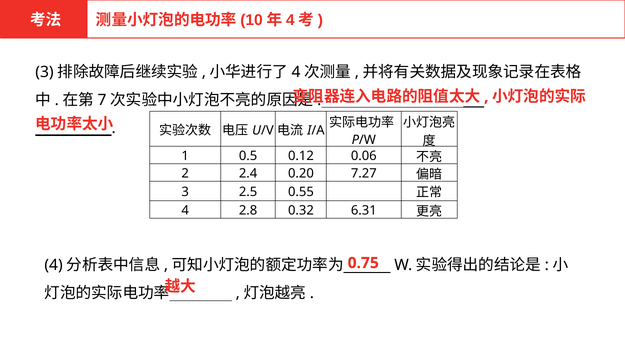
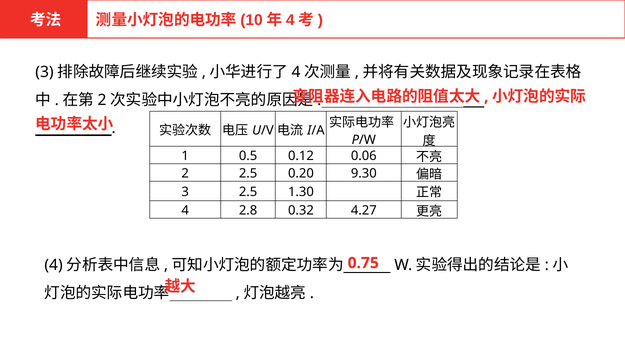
7 at (102, 100): 7 -> 2
2 2.4: 2.4 -> 2.5
7.27: 7.27 -> 9.30
0.55: 0.55 -> 1.30
6.31: 6.31 -> 4.27
